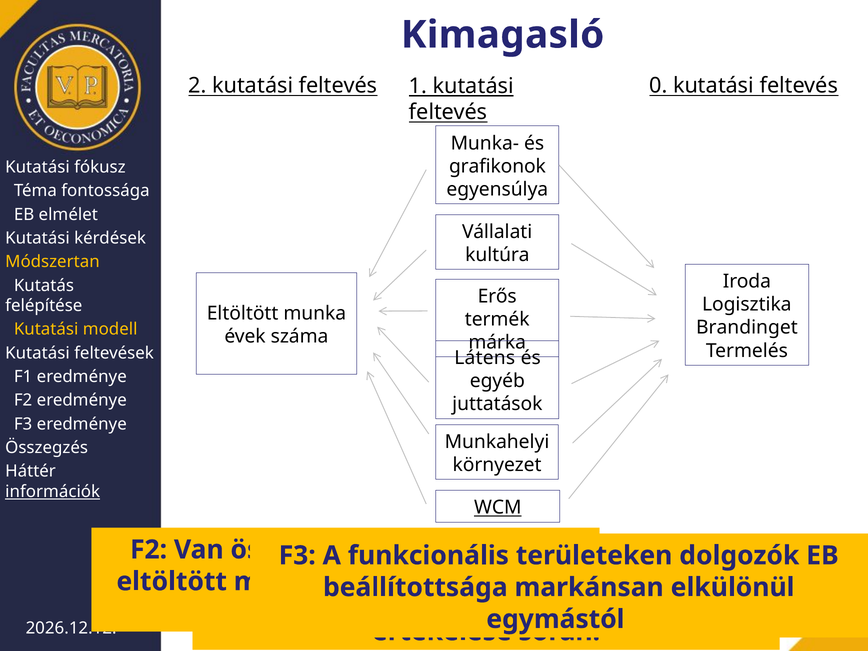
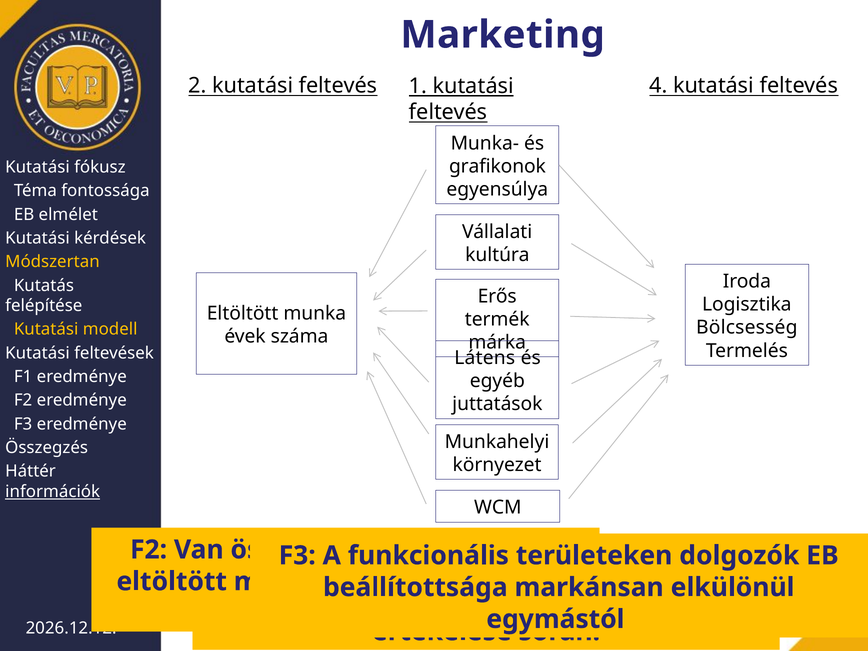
Kimagasló: Kimagasló -> Marketing
0: 0 -> 4
Brandinget: Brandinget -> Bölcsesség
WCM underline: present -> none
